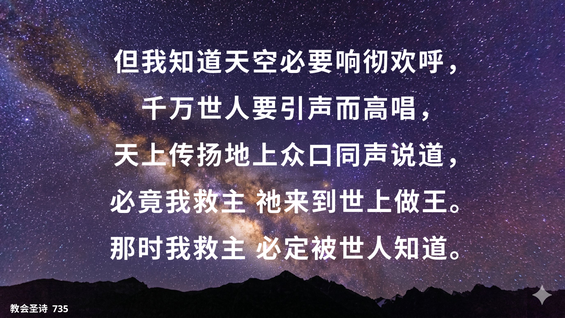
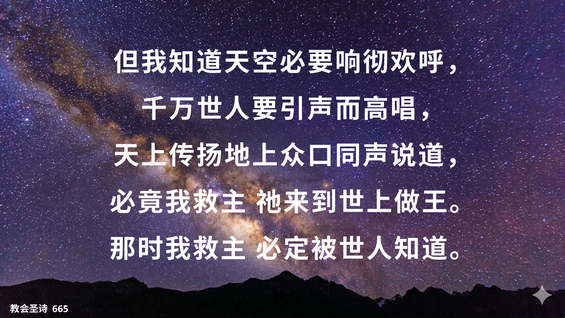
735: 735 -> 665
